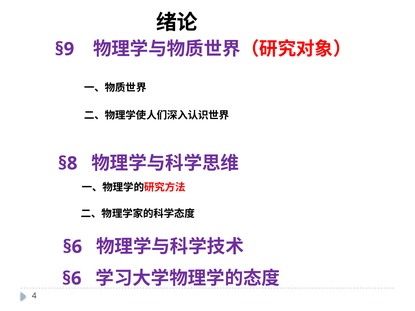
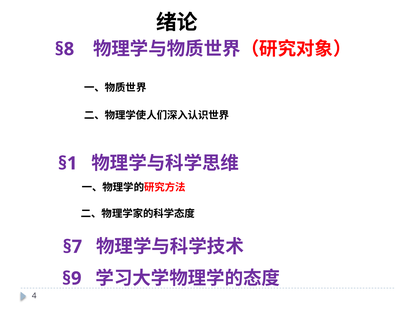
§9: §9 -> §8
§8: §8 -> §1
§6 at (72, 247): §6 -> §7
§6 at (72, 279): §6 -> §9
